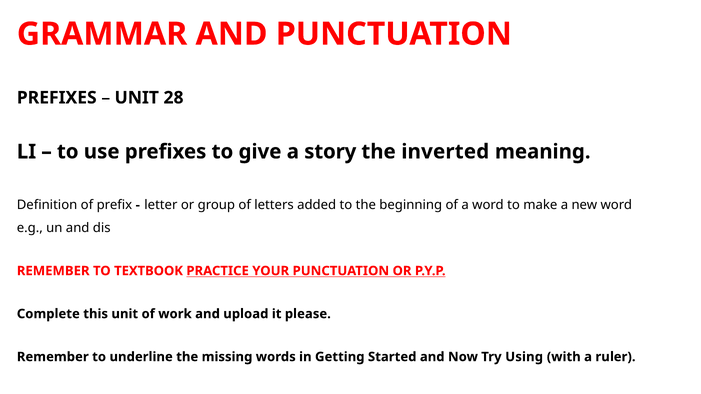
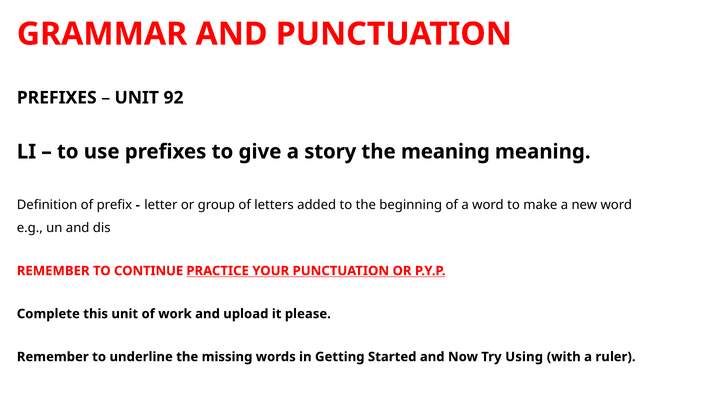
28: 28 -> 92
the inverted: inverted -> meaning
TEXTBOOK: TEXTBOOK -> CONTINUE
